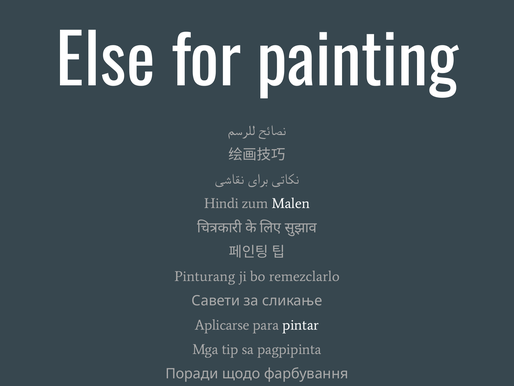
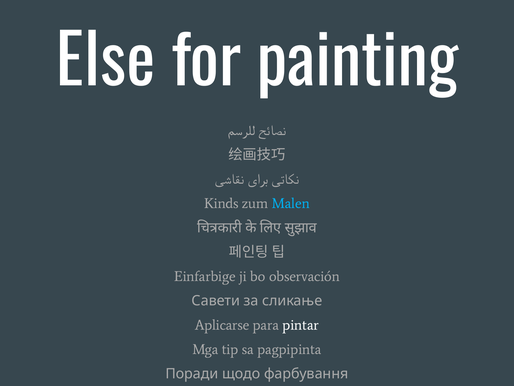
Hindi: Hindi -> Kinds
Malen colour: white -> light blue
Pinturang: Pinturang -> Einfarbige
remezclarlo: remezclarlo -> observación
